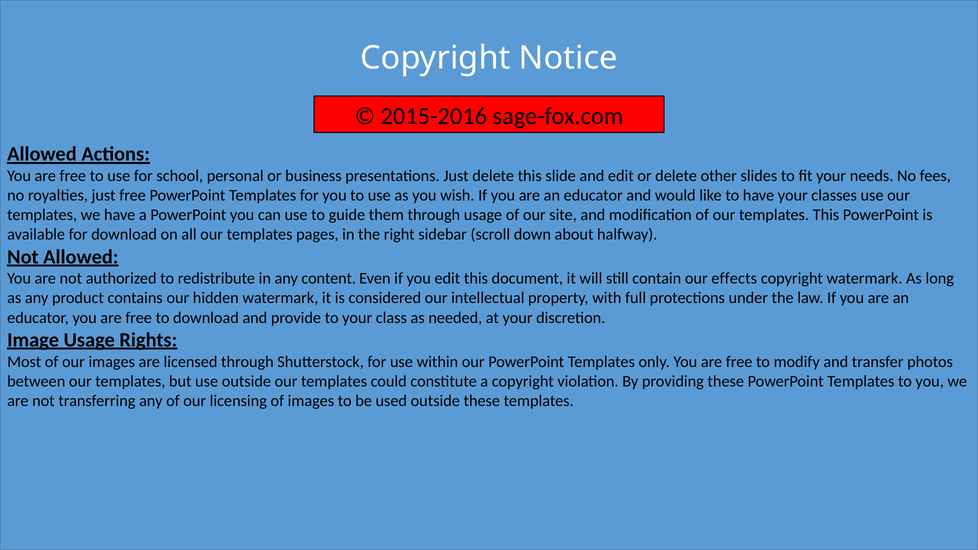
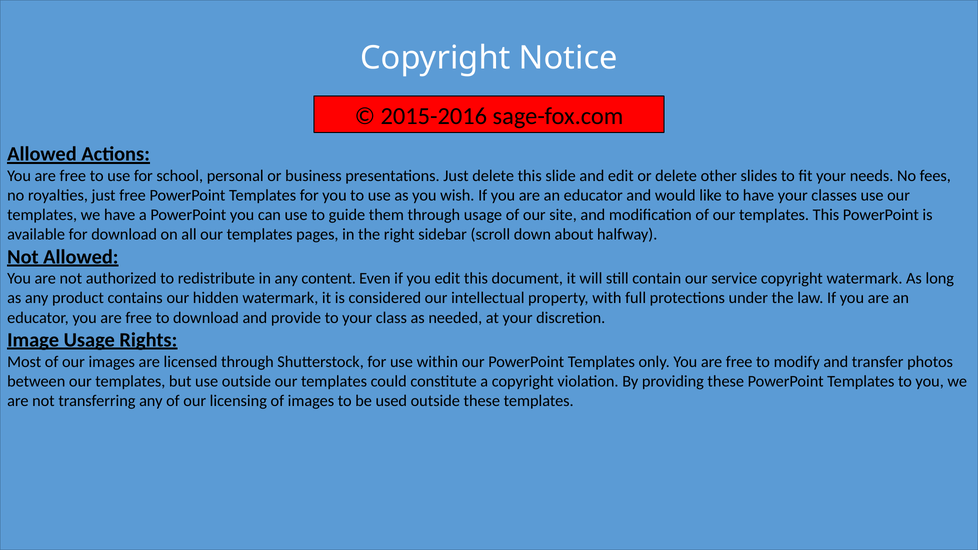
effects: effects -> service
